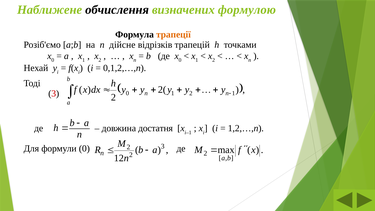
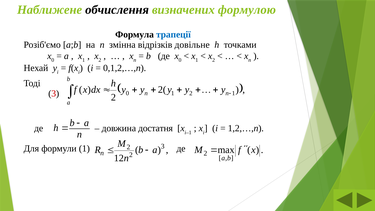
трапеції colour: orange -> blue
дійсне: дійсне -> змінна
трапецій: трапецій -> довільне
формули 0: 0 -> 1
